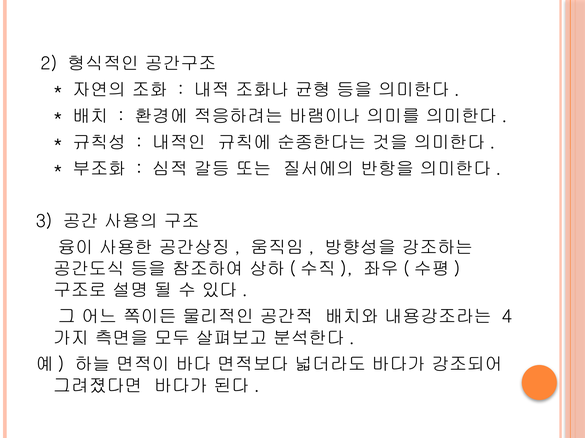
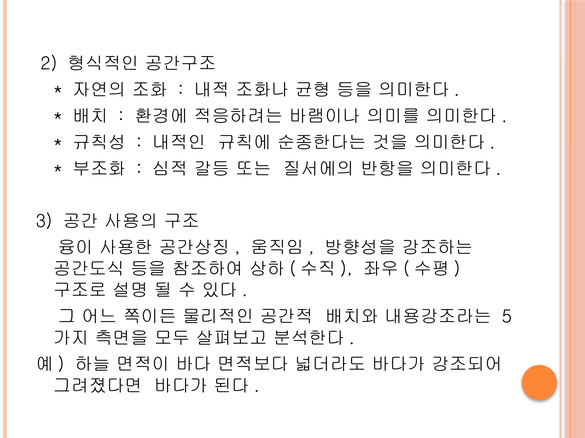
4: 4 -> 5
